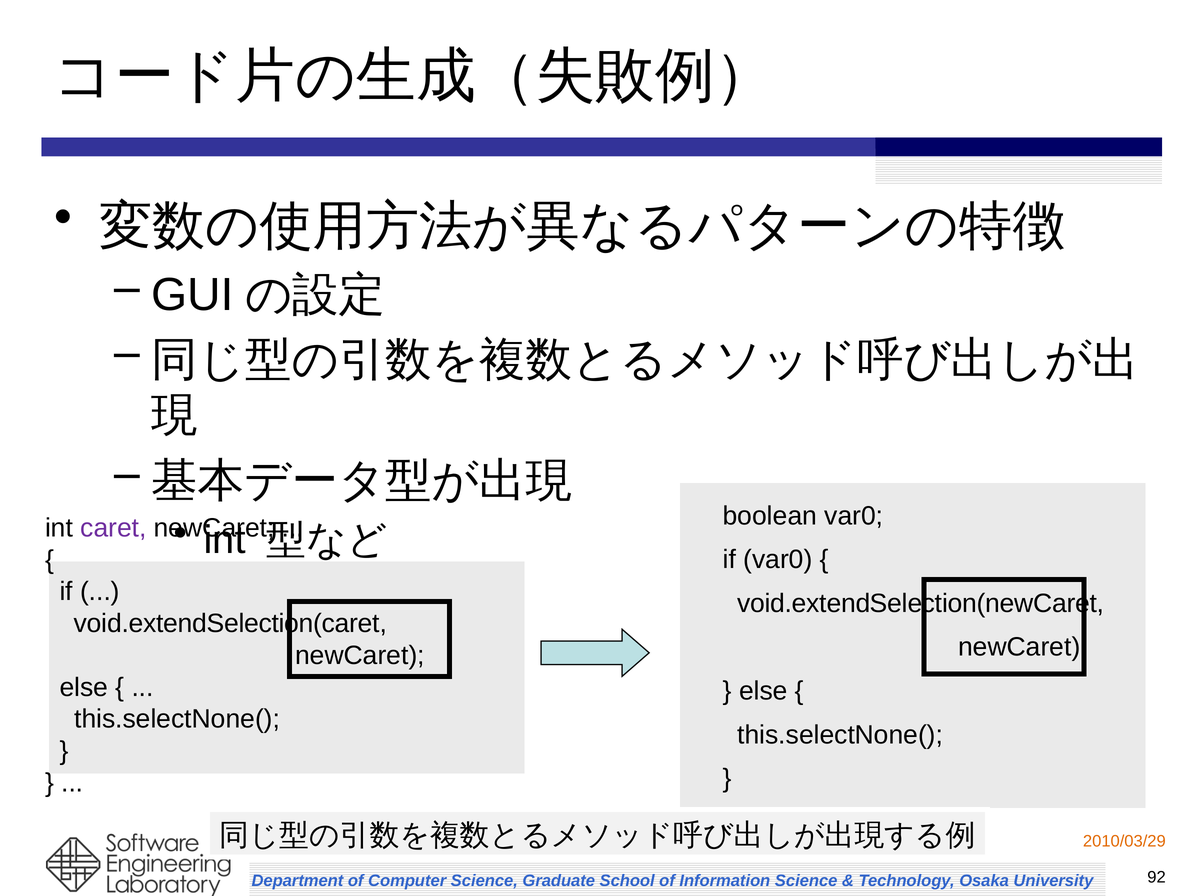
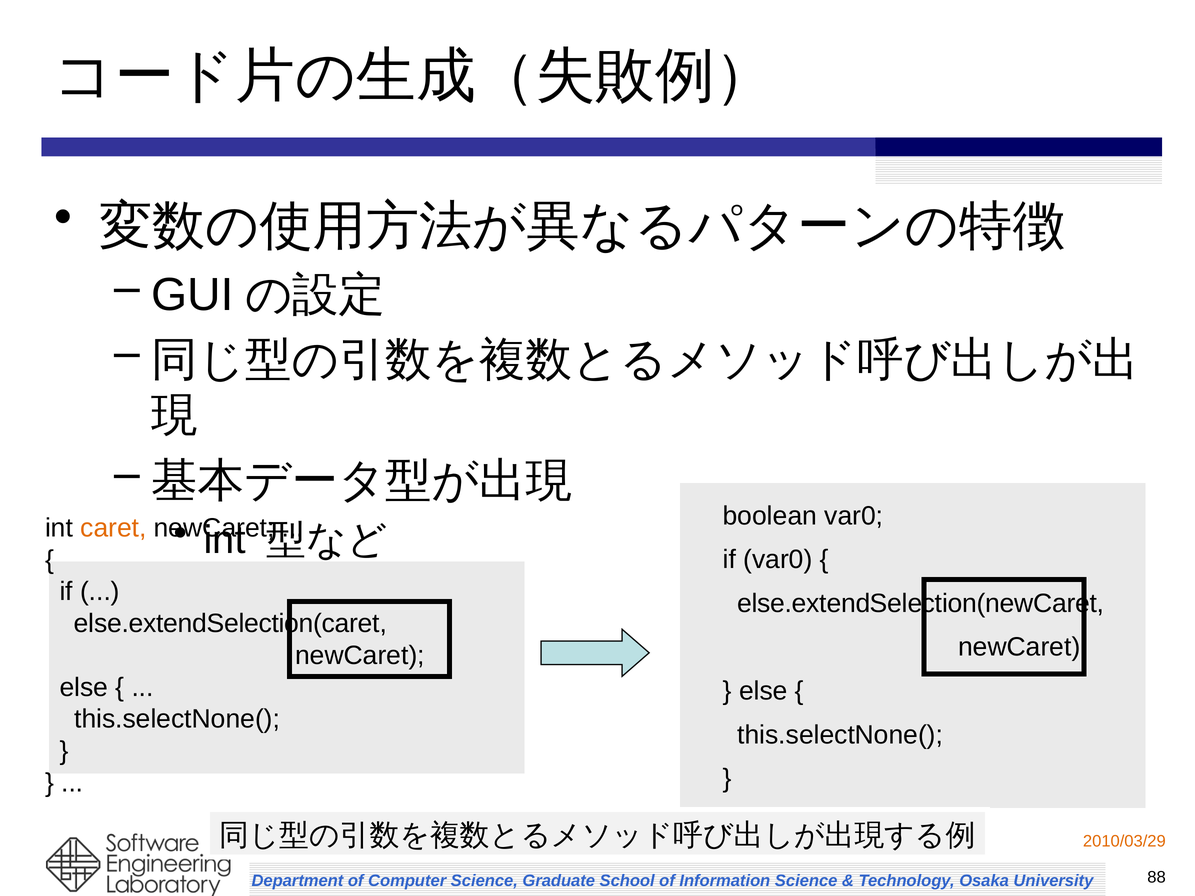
caret colour: purple -> orange
void.extendSelection(newCaret: void.extendSelection(newCaret -> else.extendSelection(newCaret
void.extendSelection(caret: void.extendSelection(caret -> else.extendSelection(caret
92: 92 -> 88
